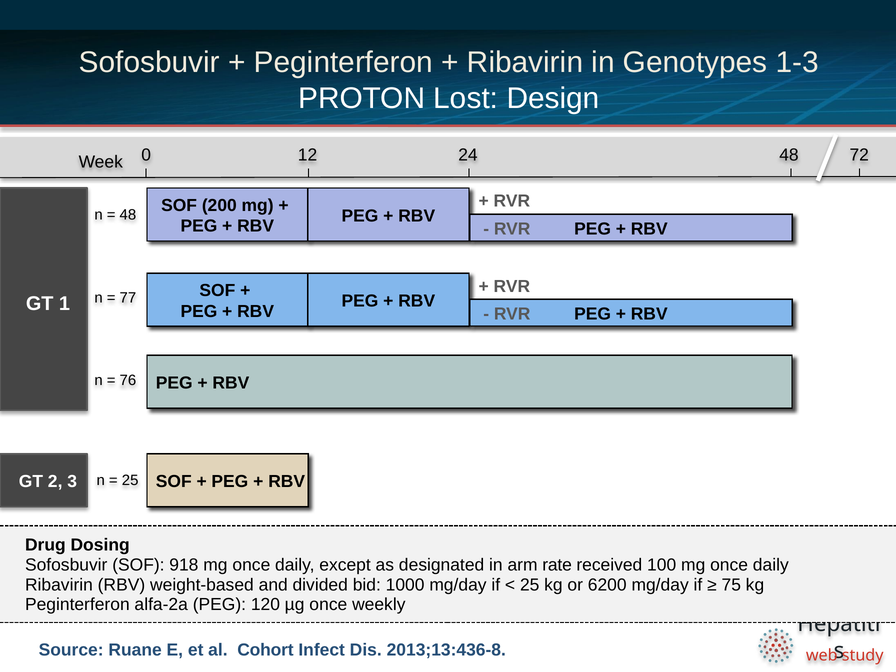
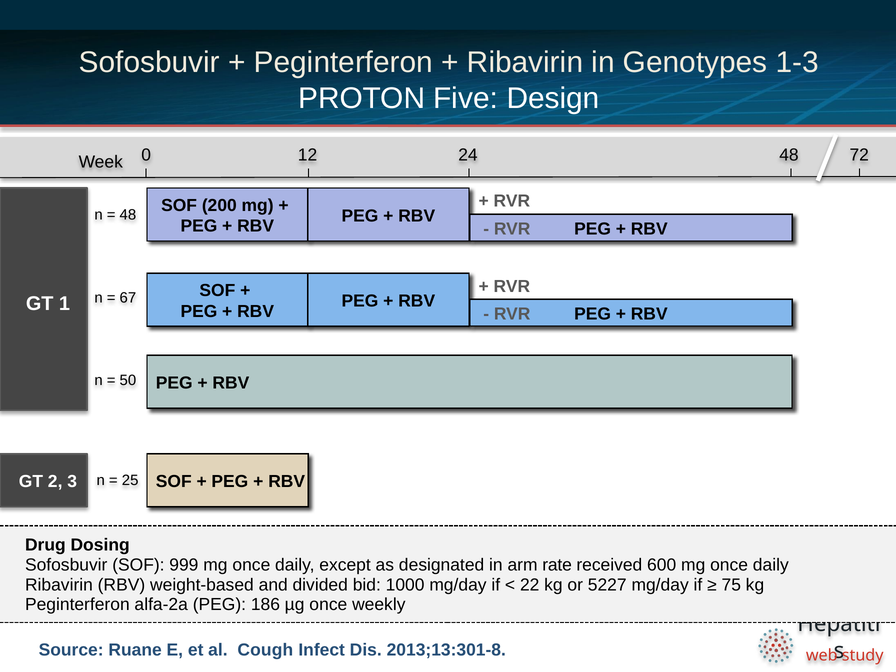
Lost: Lost -> Five
77: 77 -> 67
76: 76 -> 50
918: 918 -> 999
100: 100 -> 600
25 at (530, 585): 25 -> 22
6200: 6200 -> 5227
120: 120 -> 186
Cohort: Cohort -> Cough
2013;13:436-8: 2013;13:436-8 -> 2013;13:301-8
